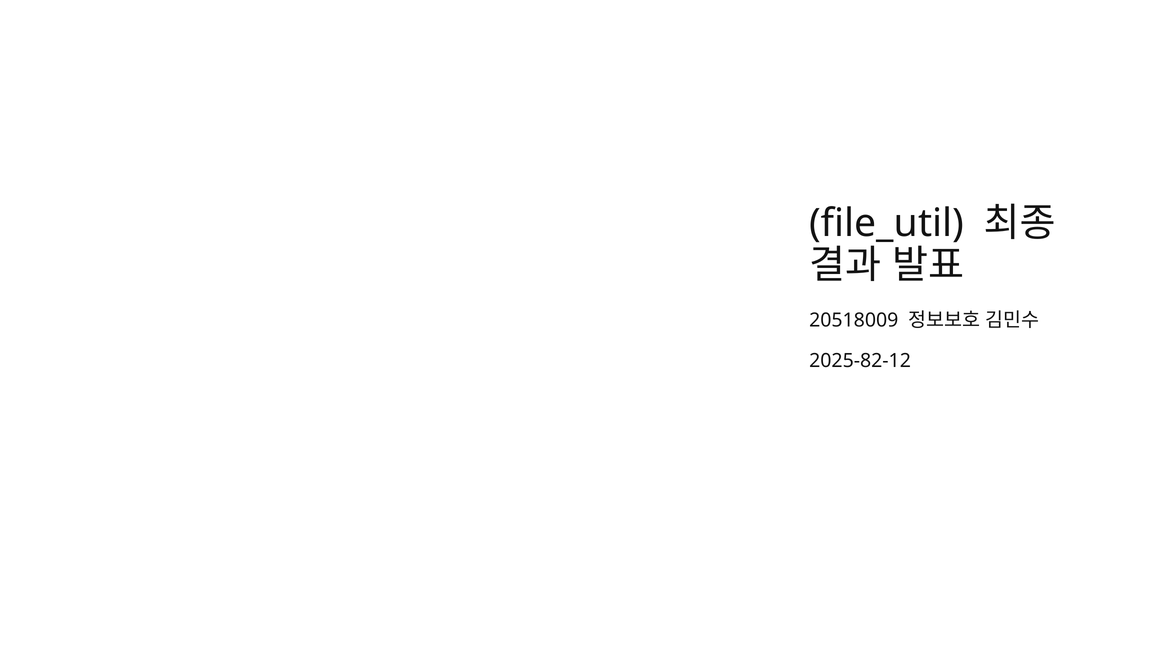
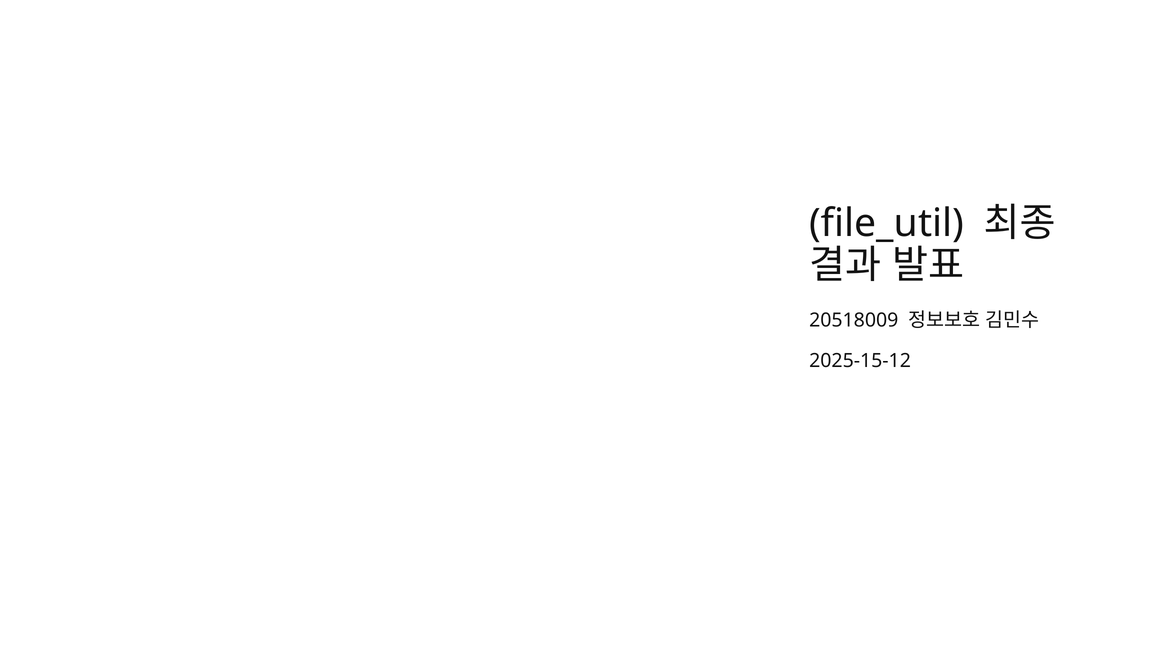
2025-82-12: 2025-82-12 -> 2025-15-12
